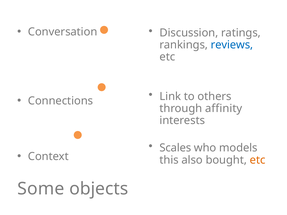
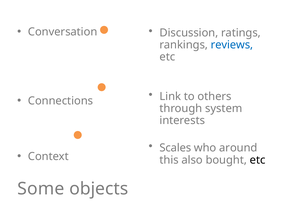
affinity: affinity -> system
models: models -> around
etc at (258, 160) colour: orange -> black
